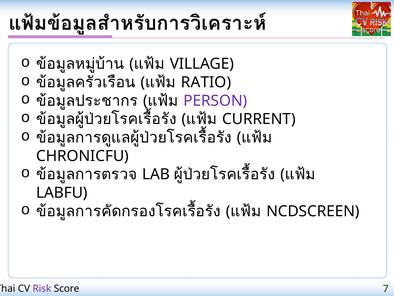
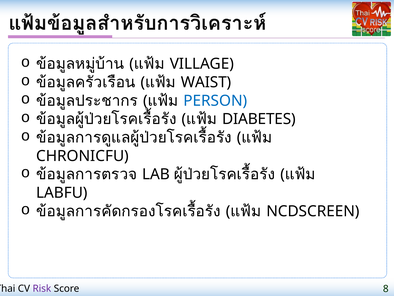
RATIO: RATIO -> WAIST
PERSON colour: purple -> blue
CURRENT: CURRENT -> DIABETES
7: 7 -> 8
